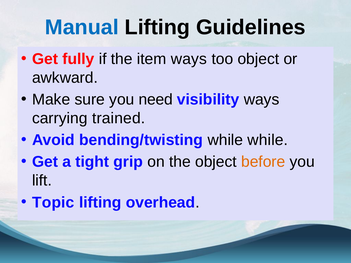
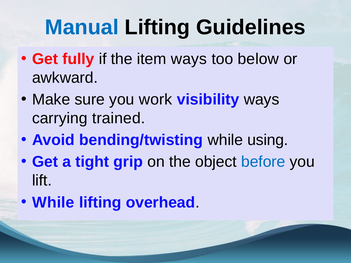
too object: object -> below
need: need -> work
while while: while -> using
before colour: orange -> blue
Topic at (53, 203): Topic -> While
